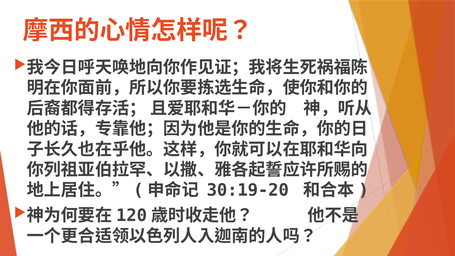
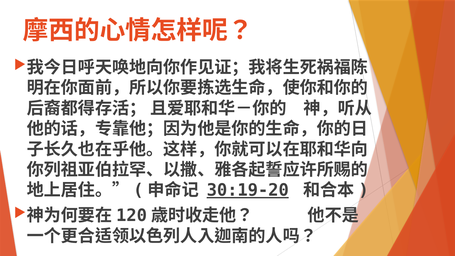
30:19-20 underline: none -> present
